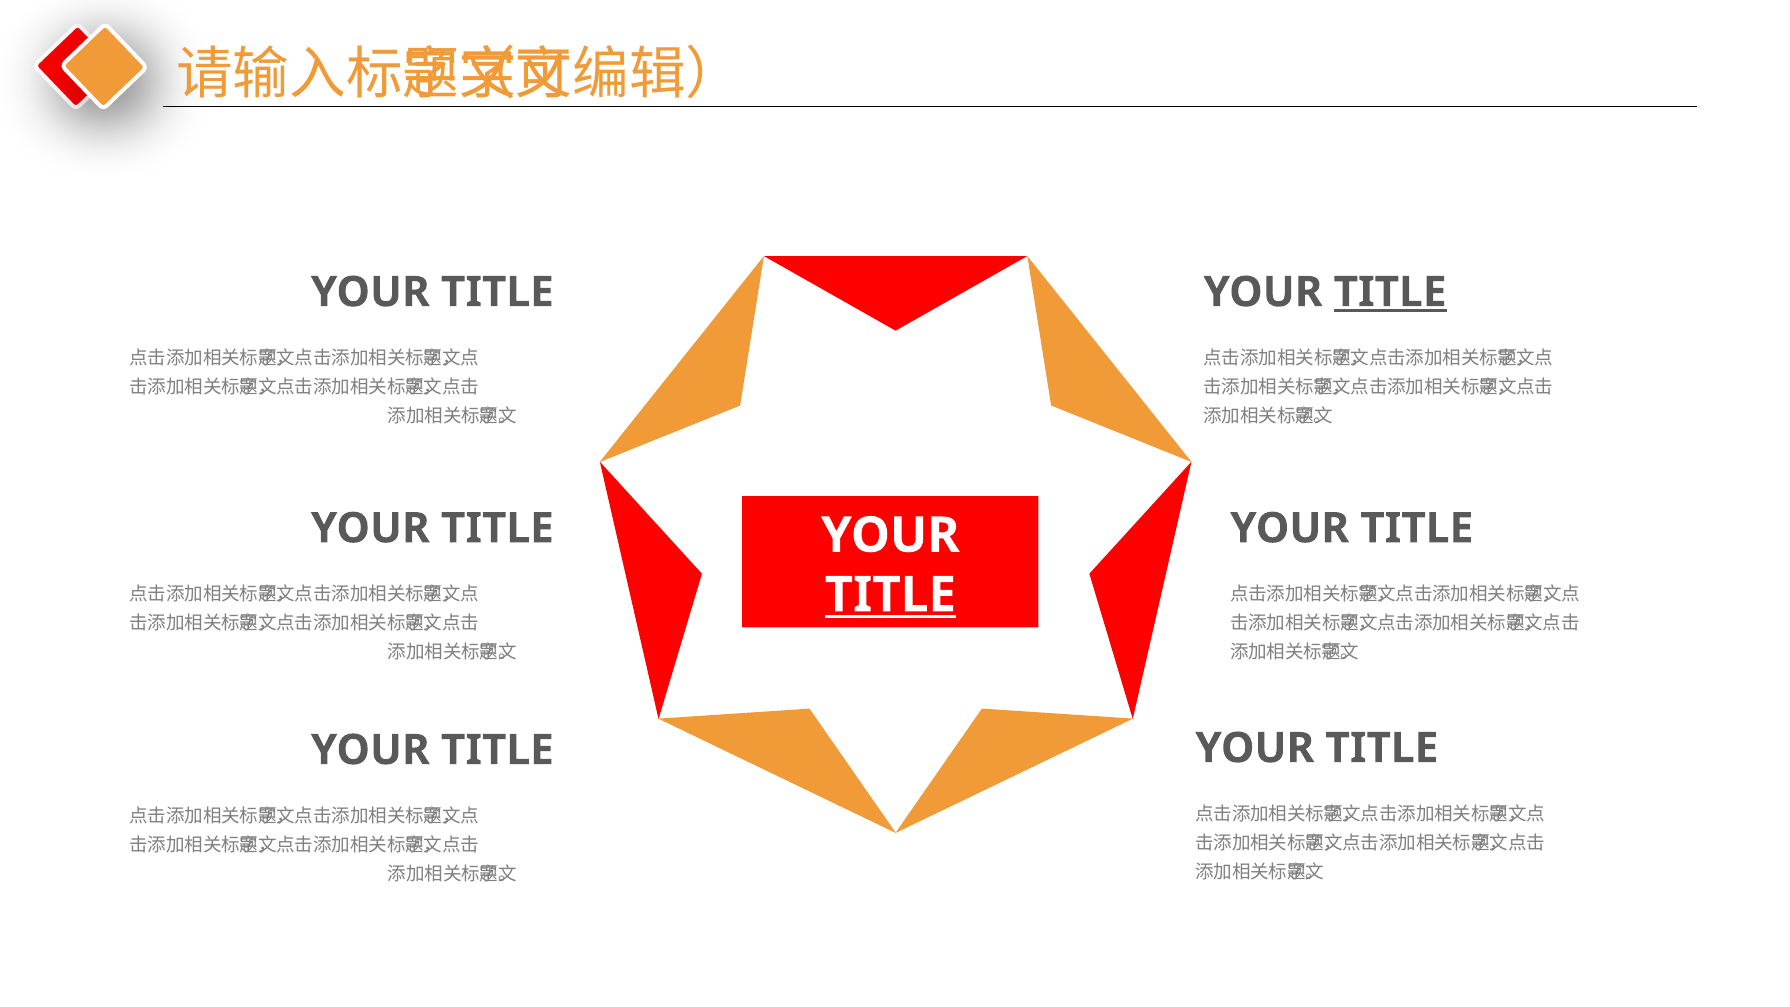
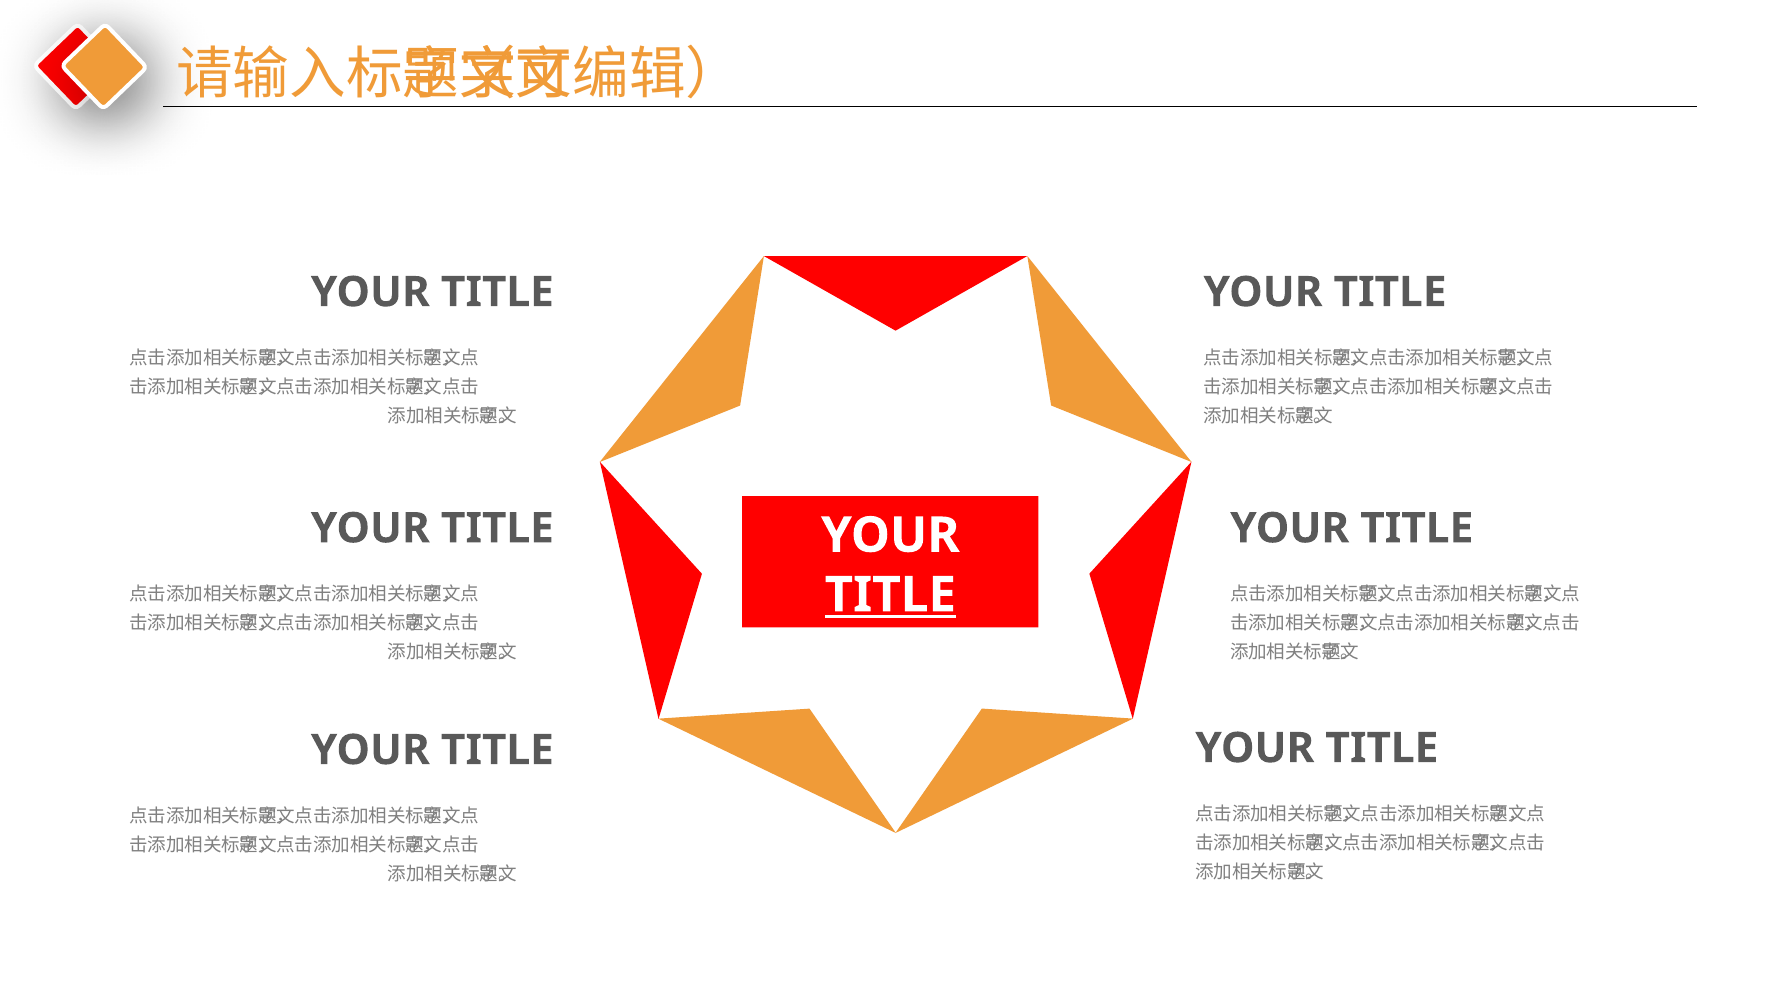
TITLE at (1390, 292) underline: present -> none
